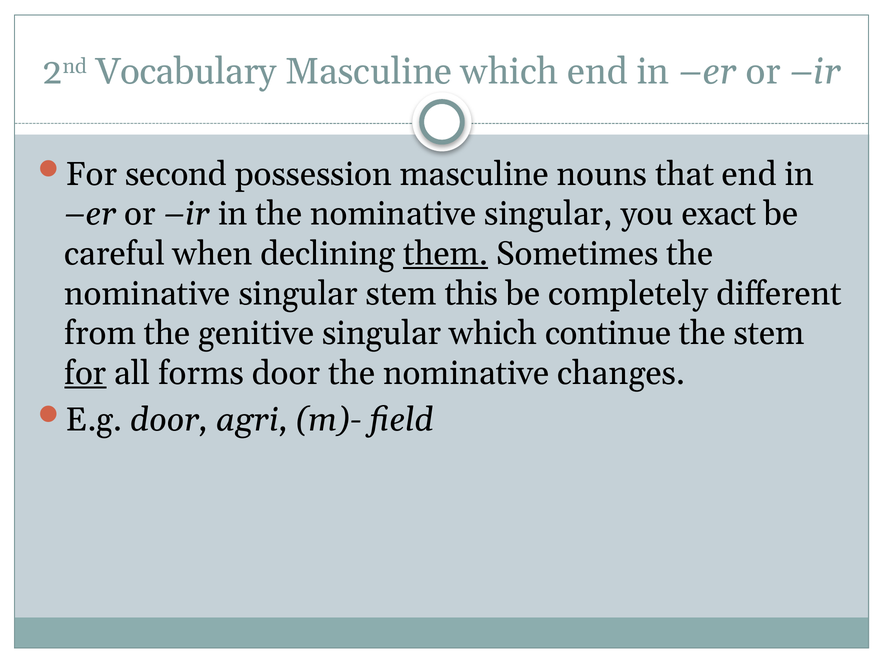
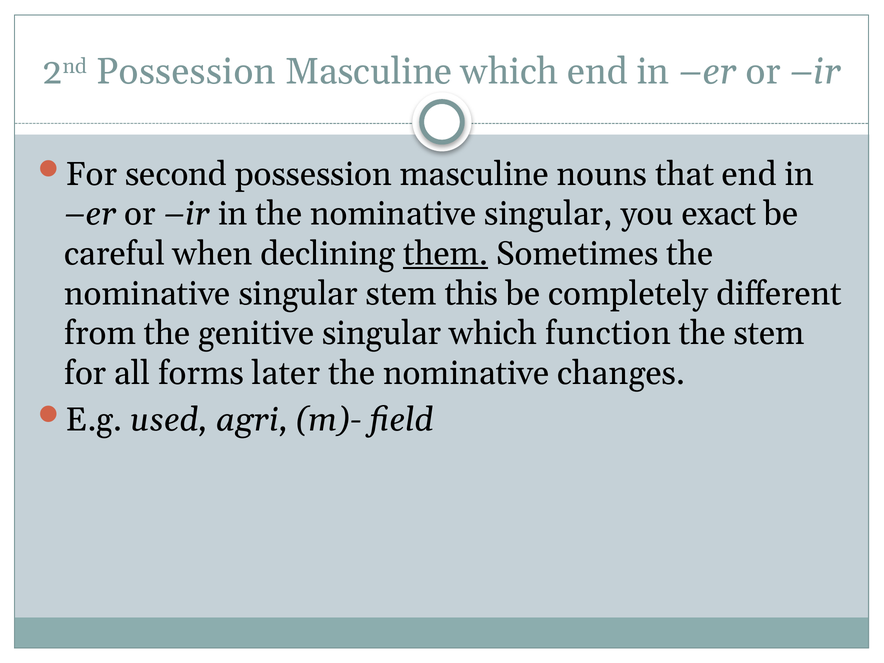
2nd Vocabulary: Vocabulary -> Possession
continue: continue -> function
for at (85, 373) underline: present -> none
forms door: door -> later
E.g door: door -> used
